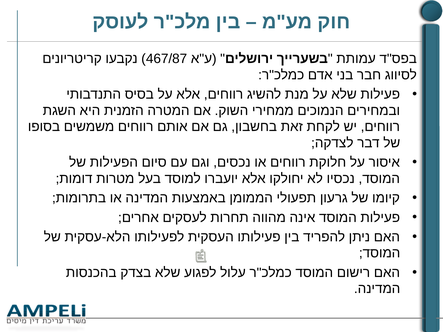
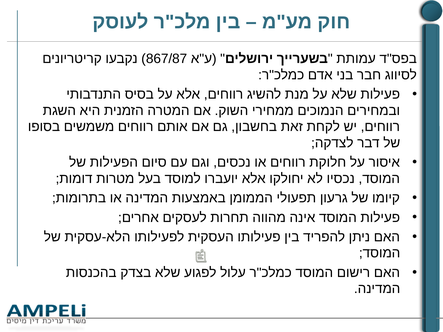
467/87: 467/87 -> 867/87
